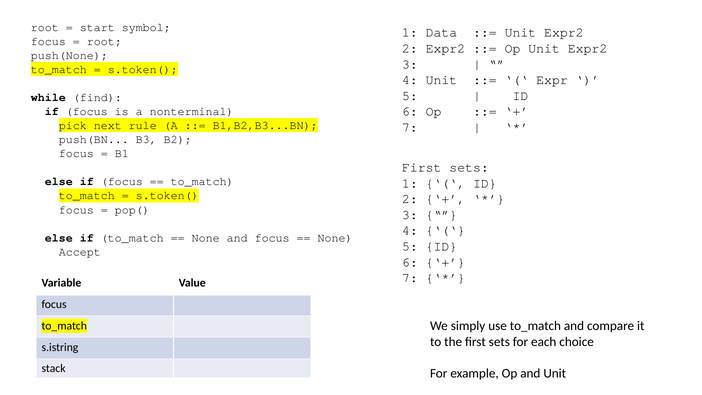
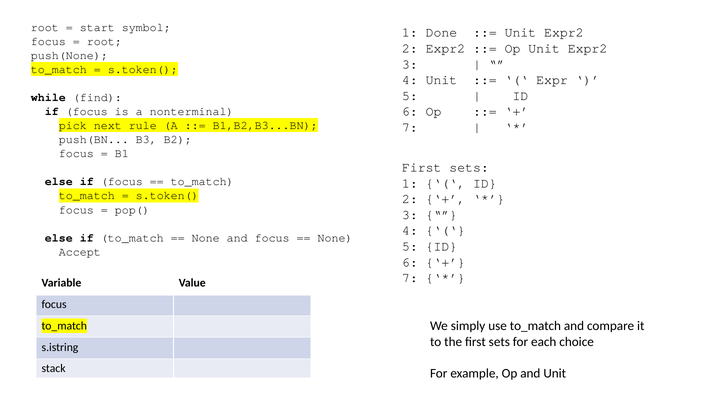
Data: Data -> Done
